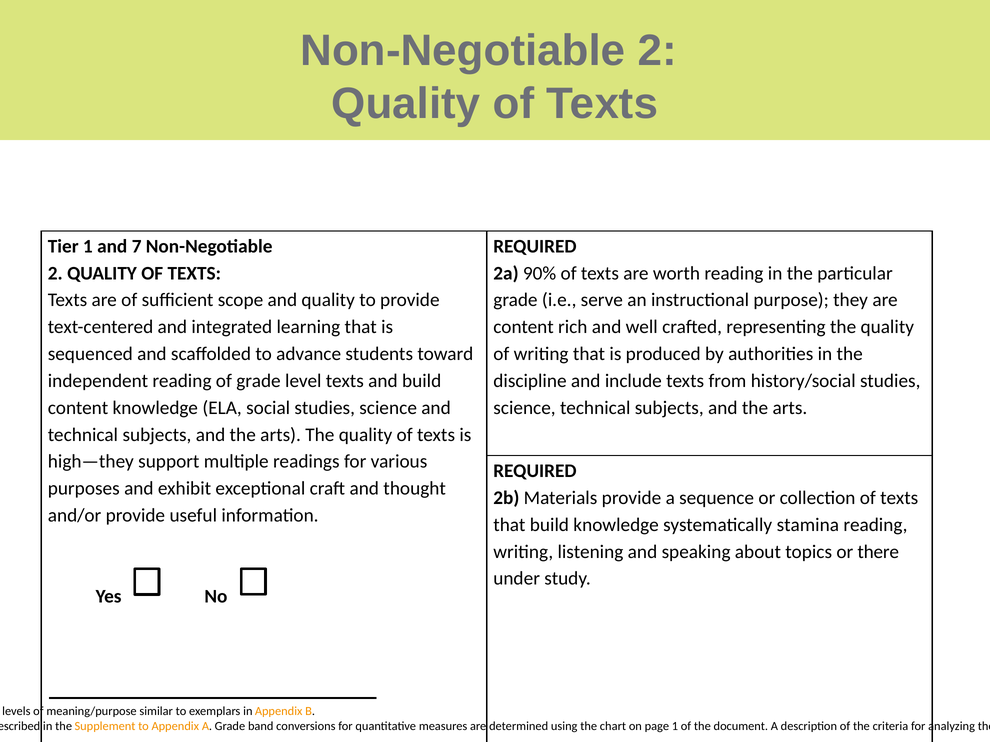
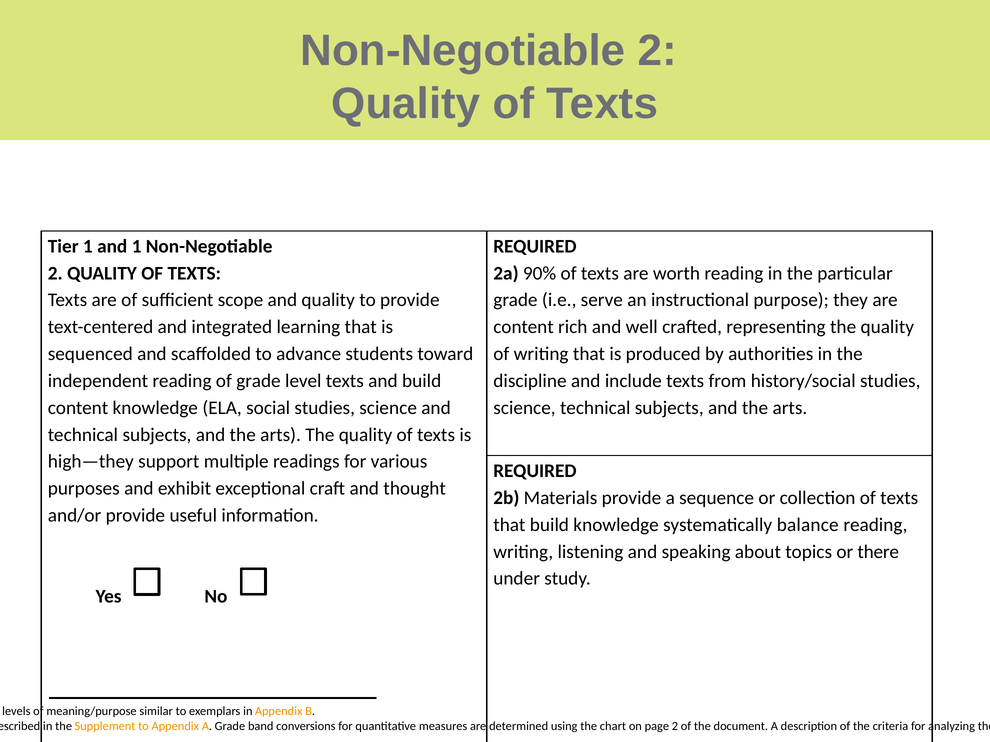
and 7: 7 -> 1
stamina: stamina -> balance
page 1: 1 -> 2
